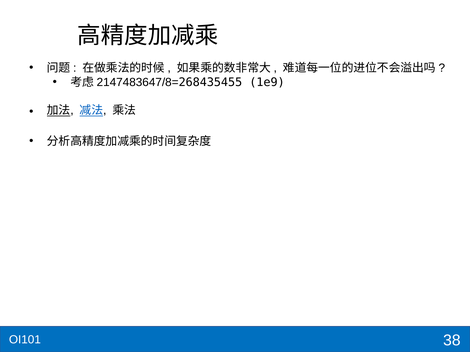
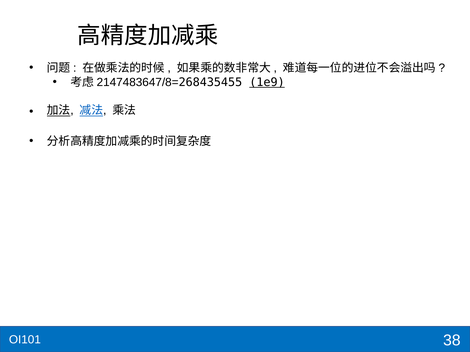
1e9 underline: none -> present
